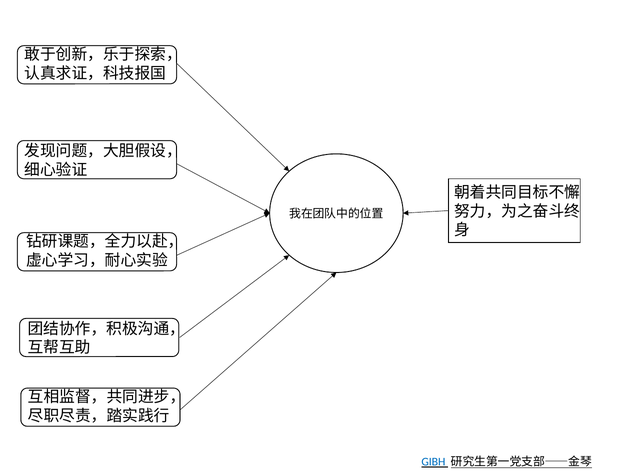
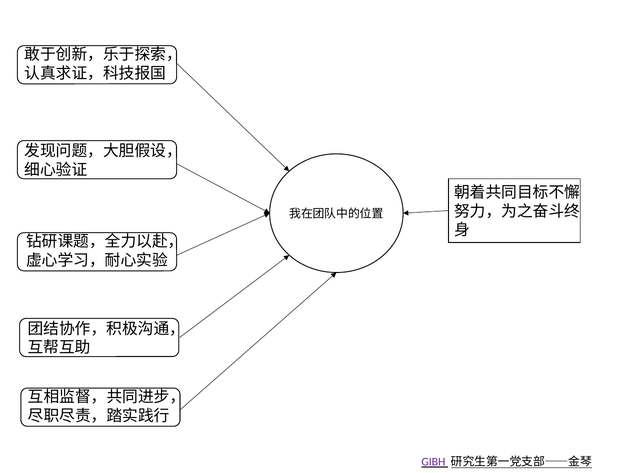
GIBH colour: blue -> purple
